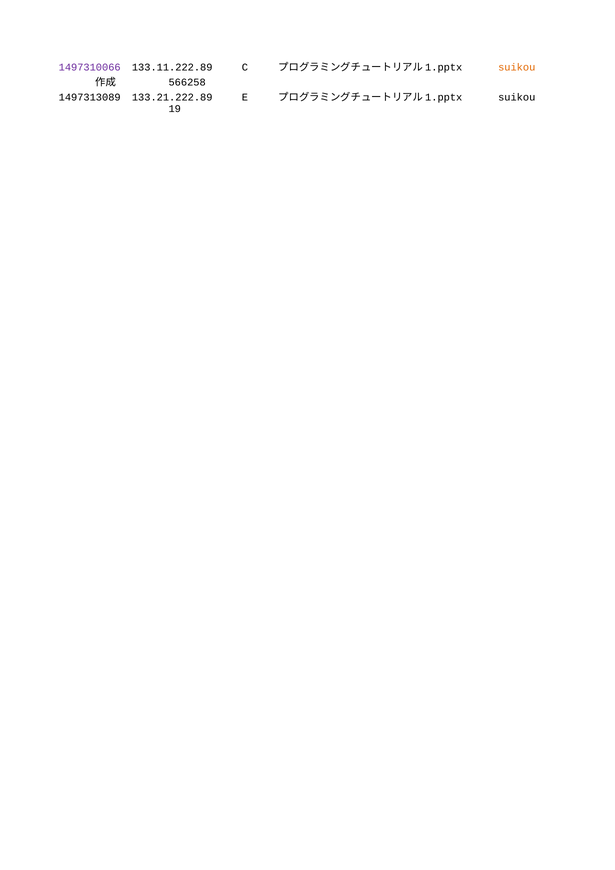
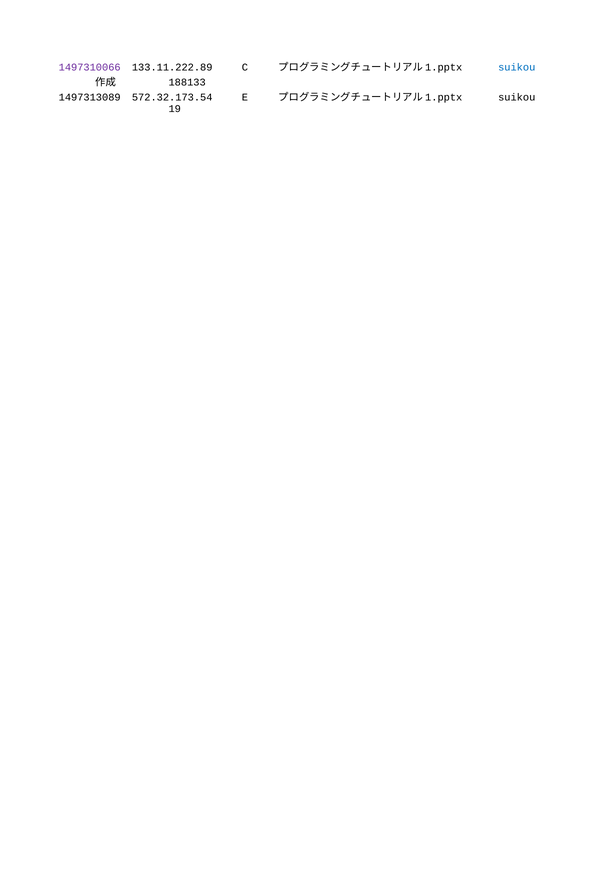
suikou at (517, 67) colour: orange -> blue
566258: 566258 -> 188133
133.21.222.89: 133.21.222.89 -> 572.32.173.54
